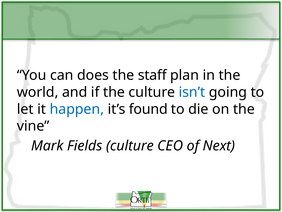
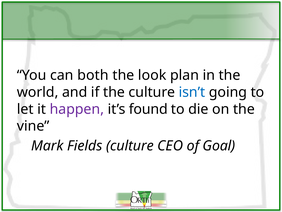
does: does -> both
staff: staff -> look
happen colour: blue -> purple
Next: Next -> Goal
